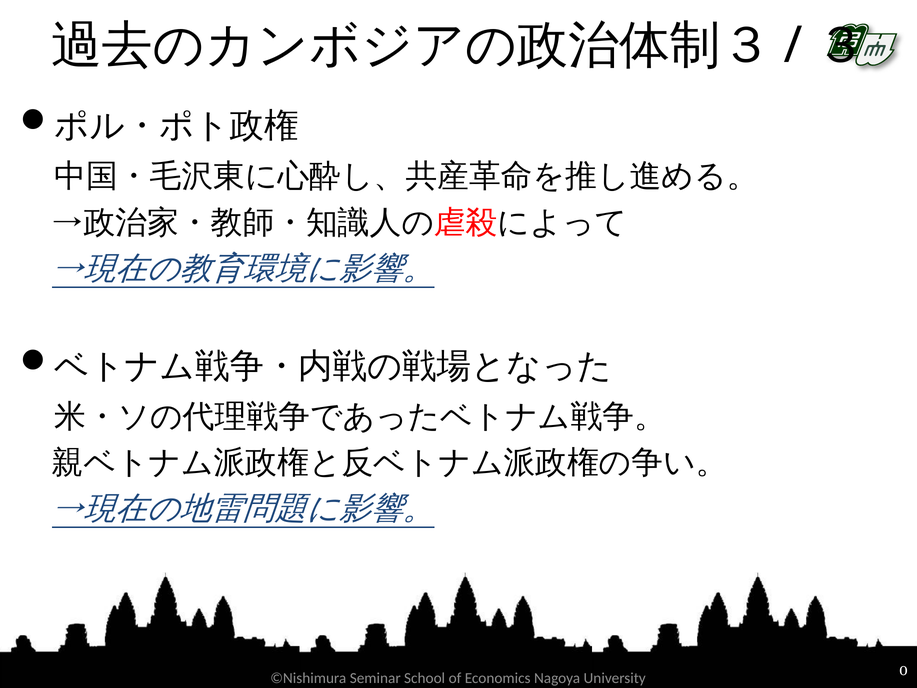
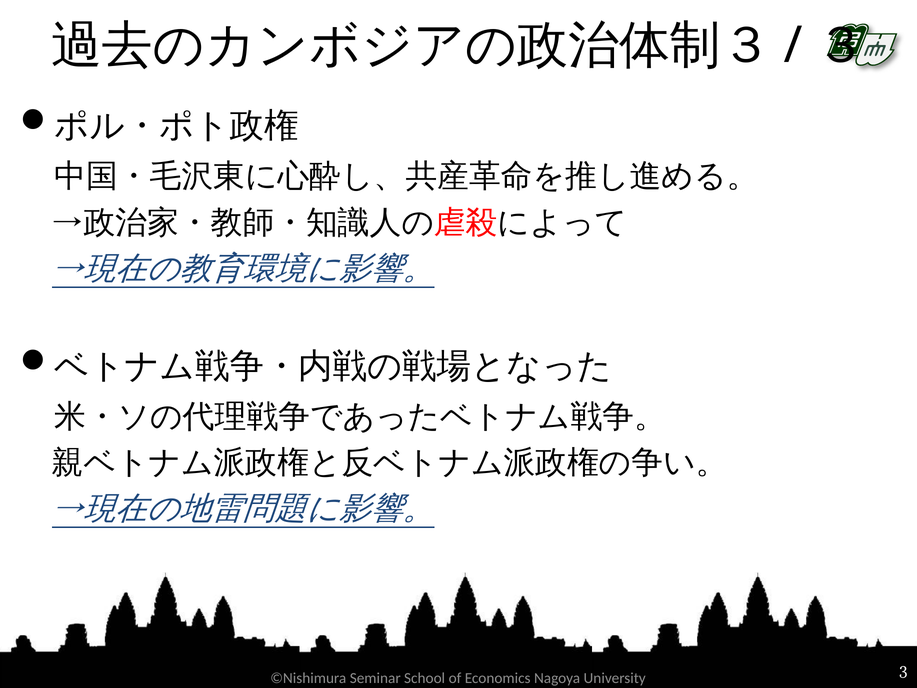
0: 0 -> 3
